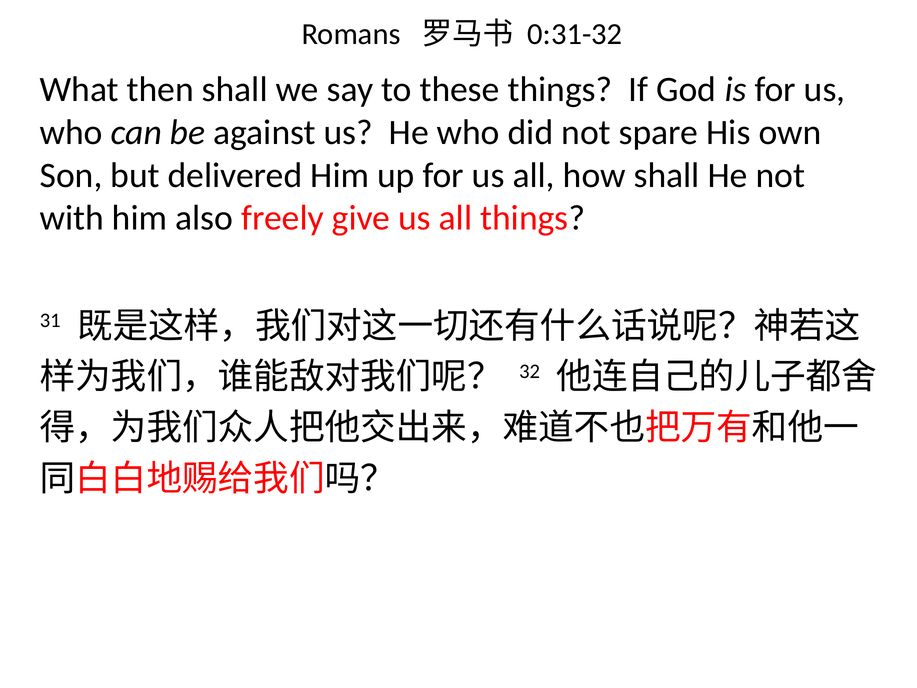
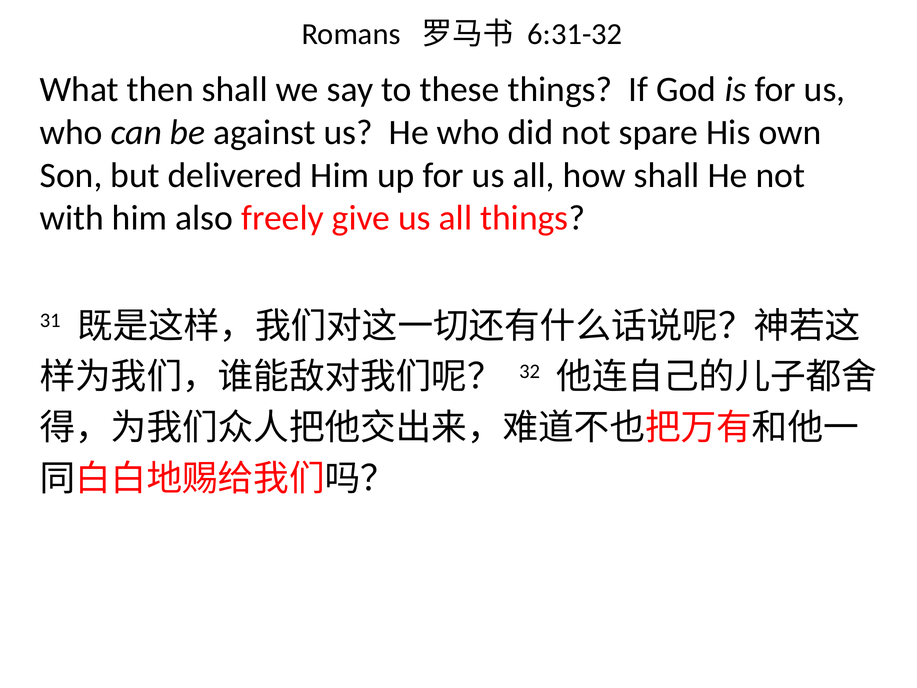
0:31-32: 0:31-32 -> 6:31-32
